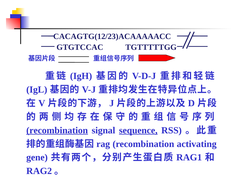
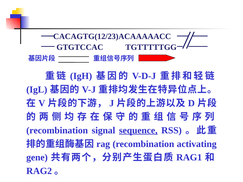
recombination at (57, 130) underline: present -> none
